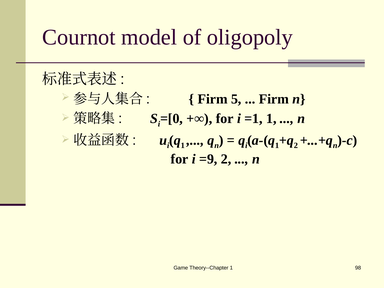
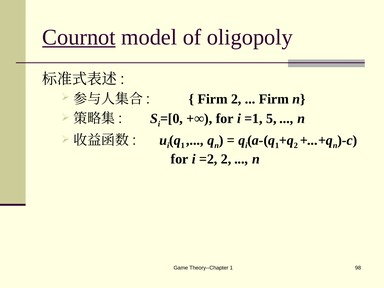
Cournot underline: none -> present
Firm 5: 5 -> 2
=1 1: 1 -> 5
=9: =9 -> =2
